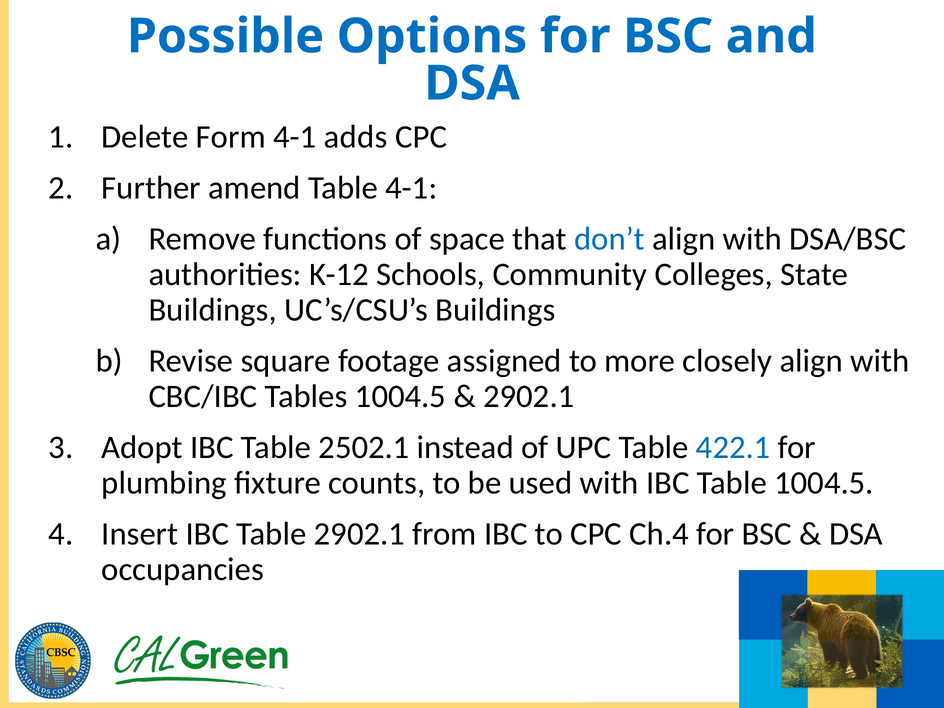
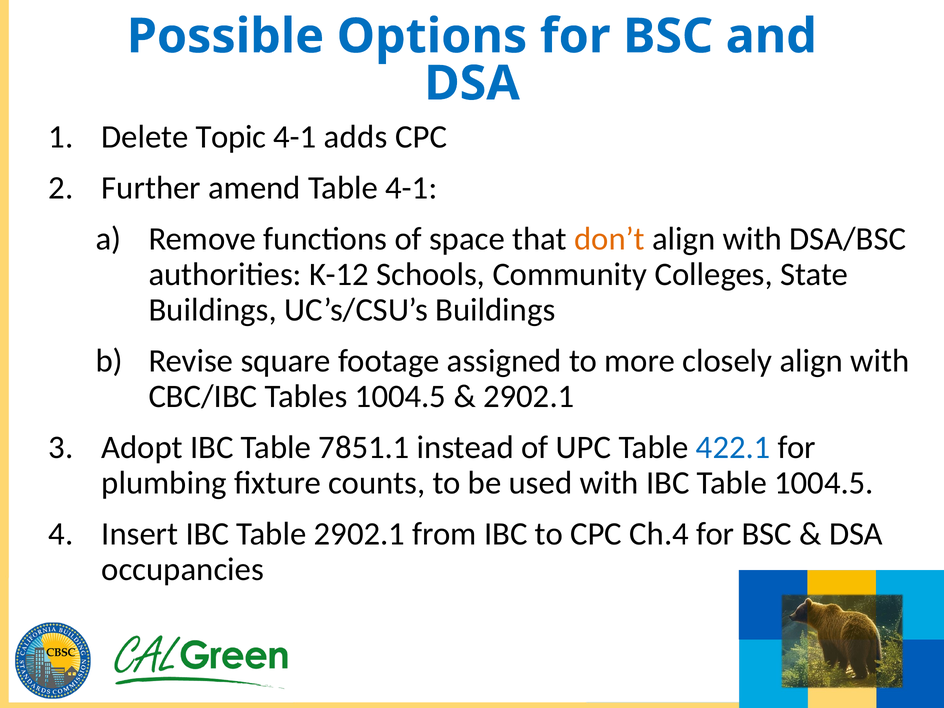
Form: Form -> Topic
don’t colour: blue -> orange
2502.1: 2502.1 -> 7851.1
